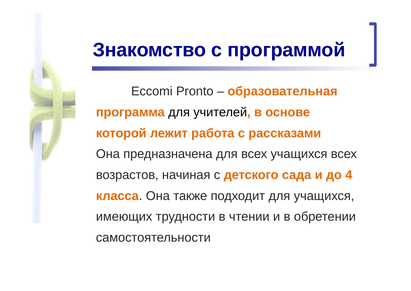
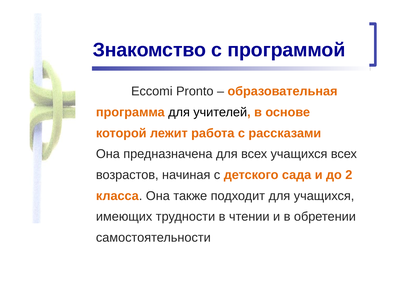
4: 4 -> 2
